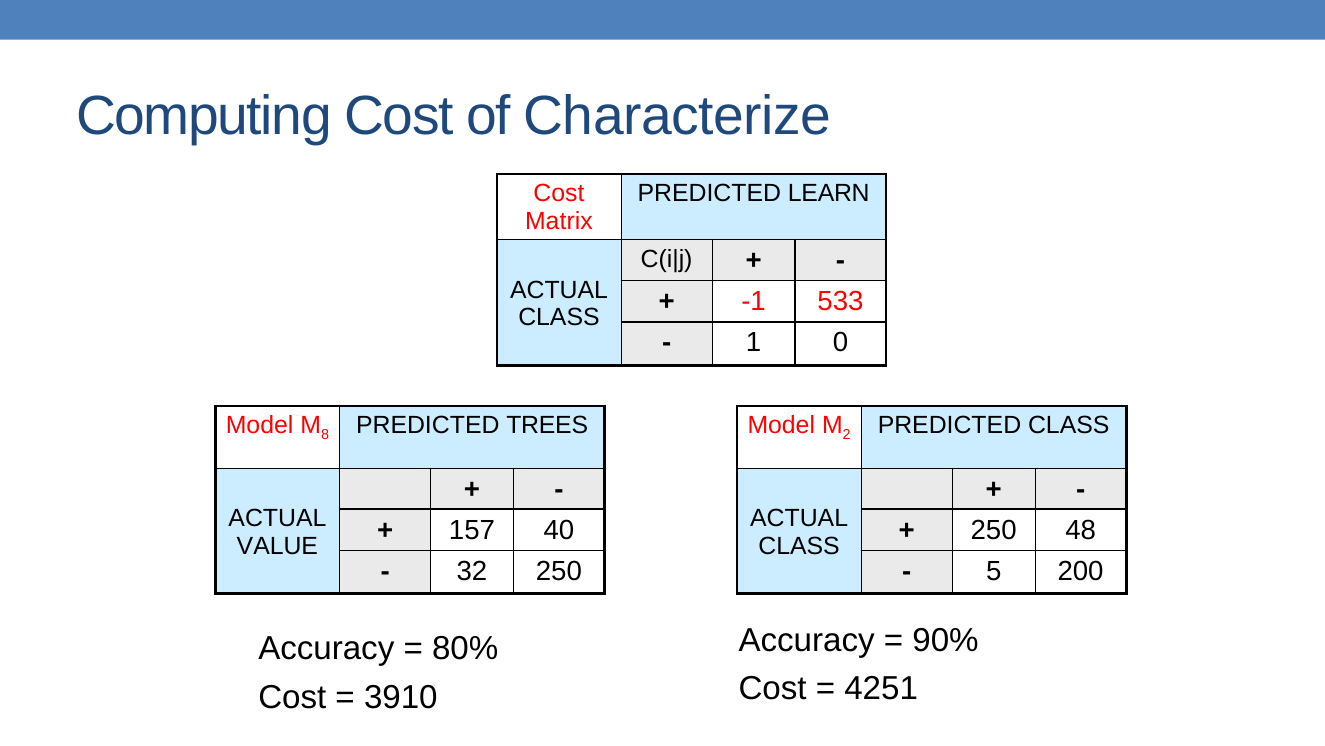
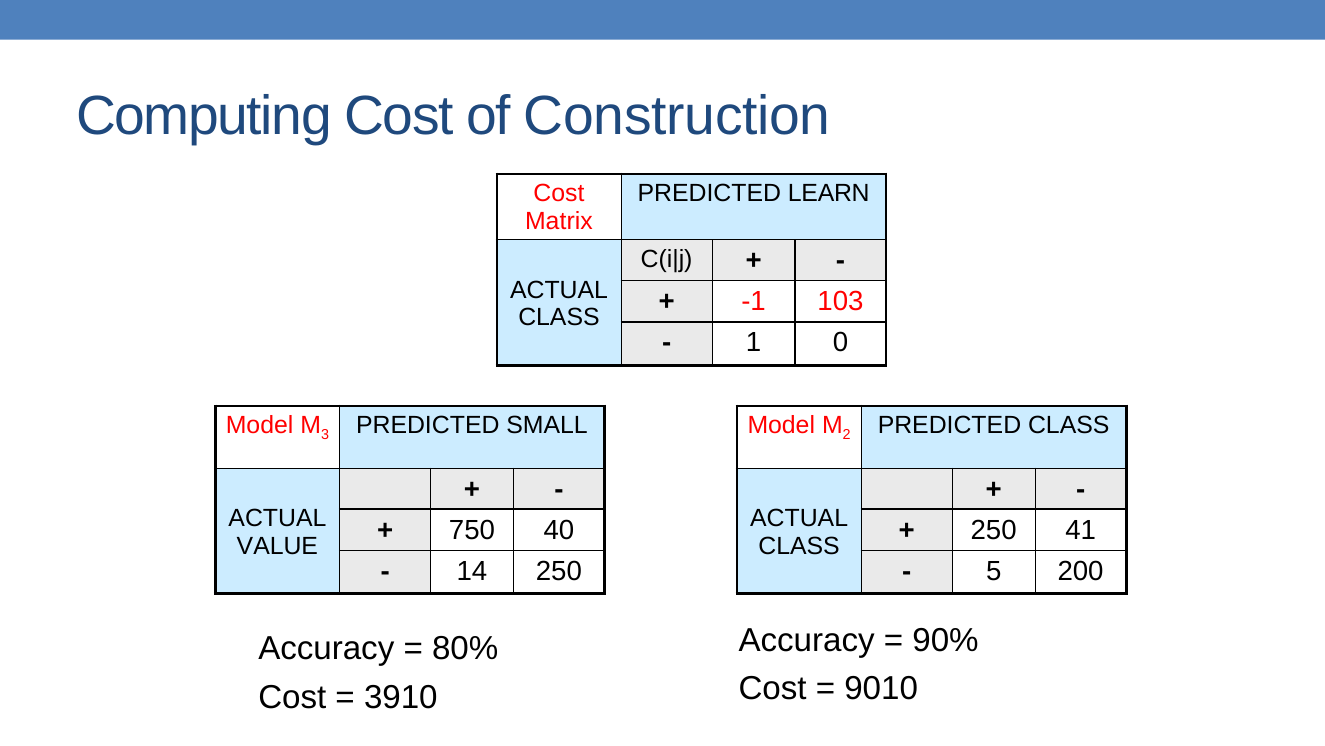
Characterize: Characterize -> Construction
533: 533 -> 103
8: 8 -> 3
TREES: TREES -> SMALL
157: 157 -> 750
48: 48 -> 41
32: 32 -> 14
4251: 4251 -> 9010
